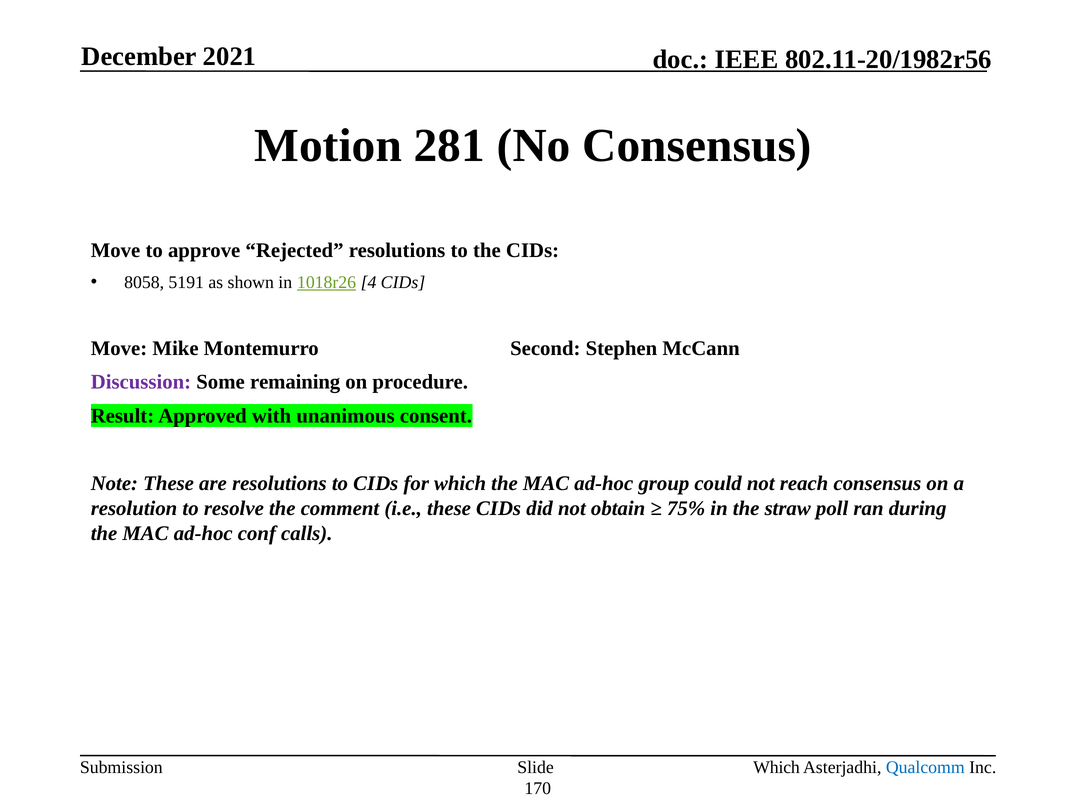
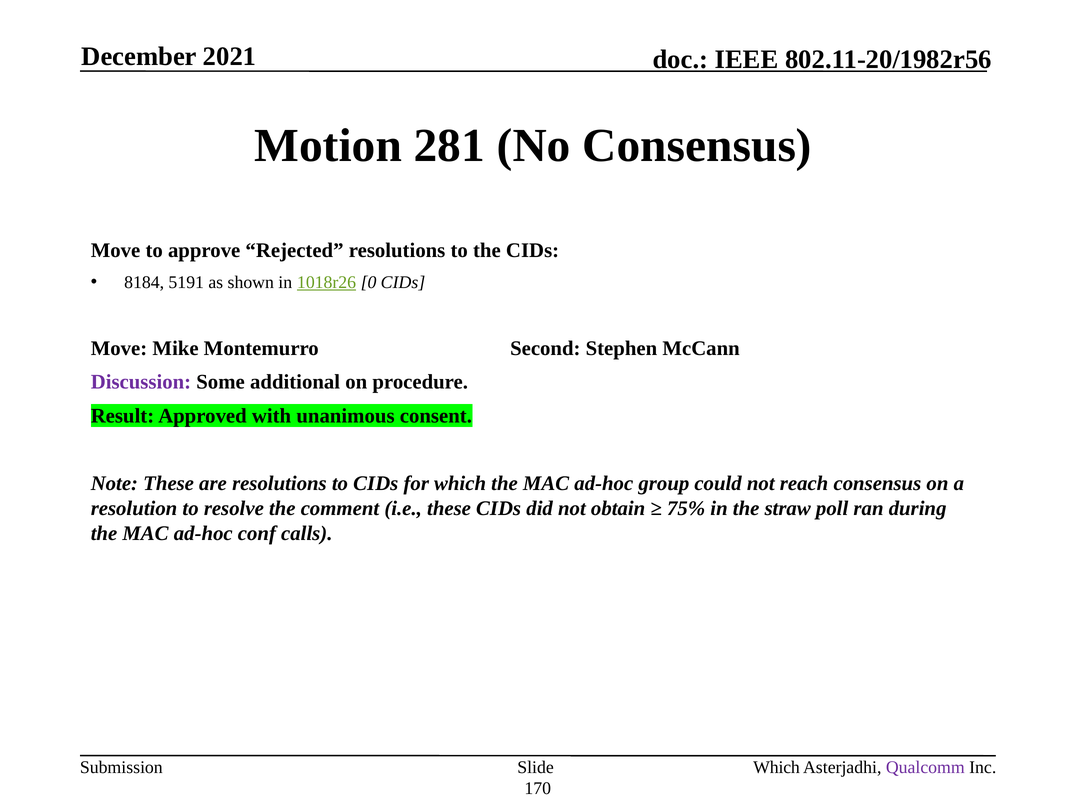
8058: 8058 -> 8184
4: 4 -> 0
remaining: remaining -> additional
Qualcomm colour: blue -> purple
